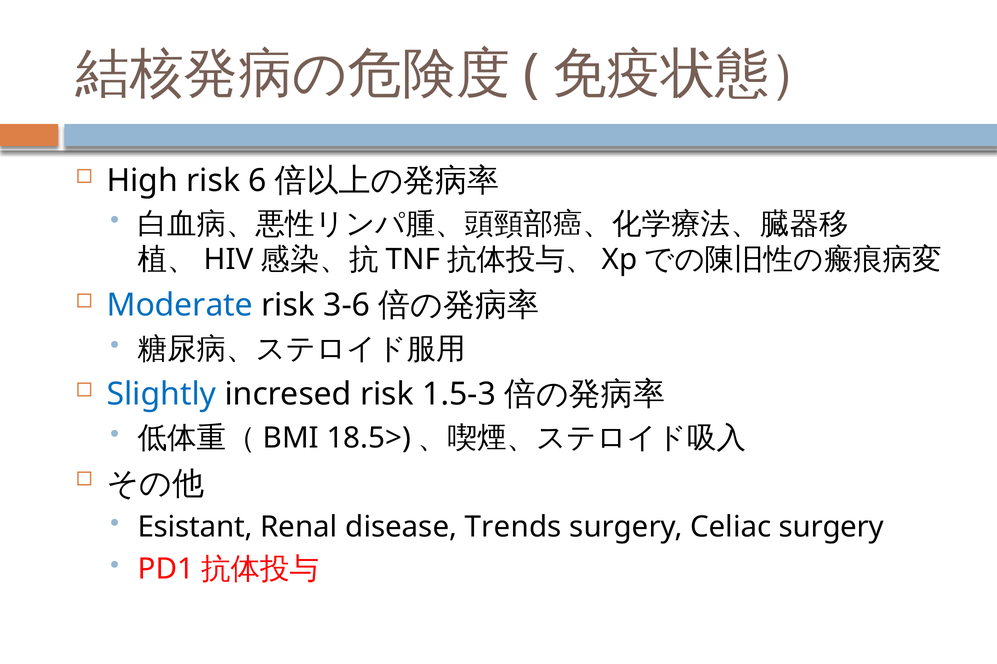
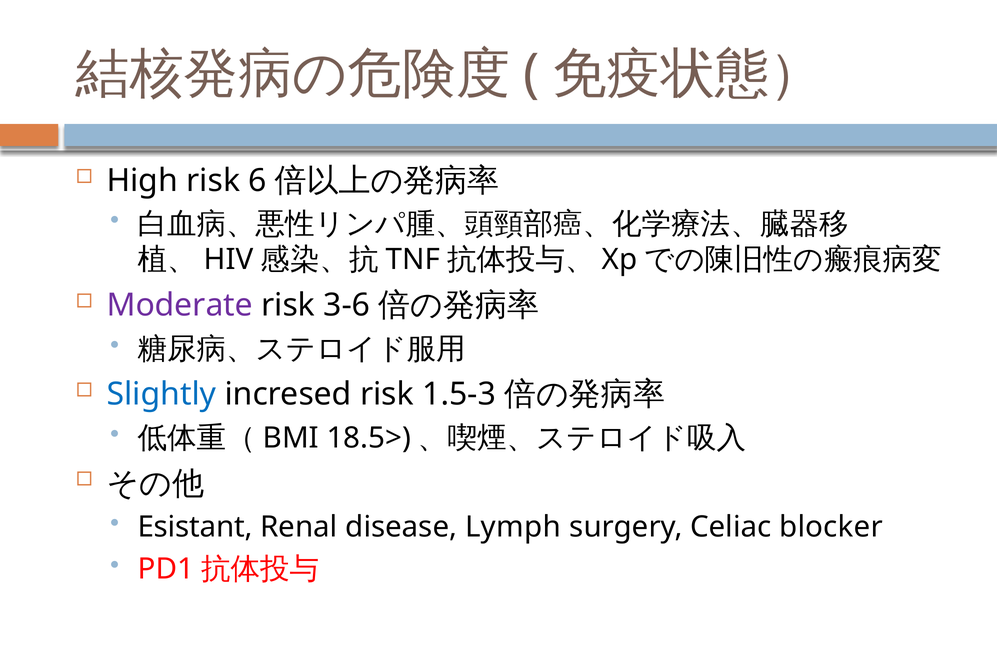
Moderate colour: blue -> purple
Trends: Trends -> Lymph
Celiac surgery: surgery -> blocker
